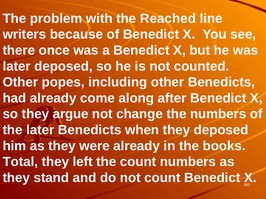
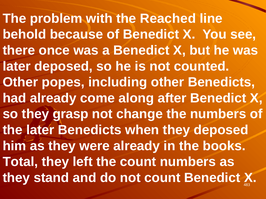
writers: writers -> behold
argue: argue -> grasp
